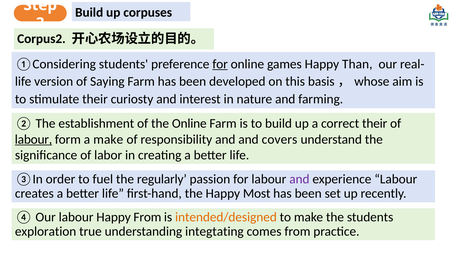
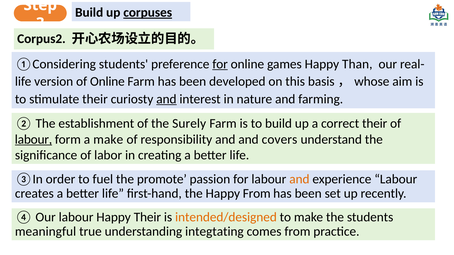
corpuses underline: none -> present
of Saying: Saying -> Online
and at (166, 99) underline: none -> present
the Online: Online -> Surely
regularly: regularly -> promote
and at (299, 179) colour: purple -> orange
Happy Most: Most -> From
Happy From: From -> Their
exploration: exploration -> meaningful
